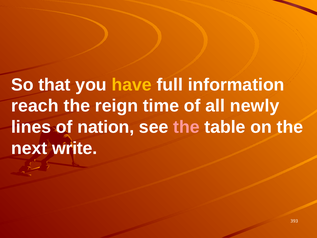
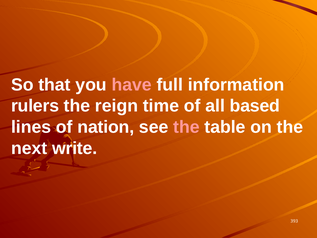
have colour: yellow -> pink
reach: reach -> rulers
newly: newly -> based
